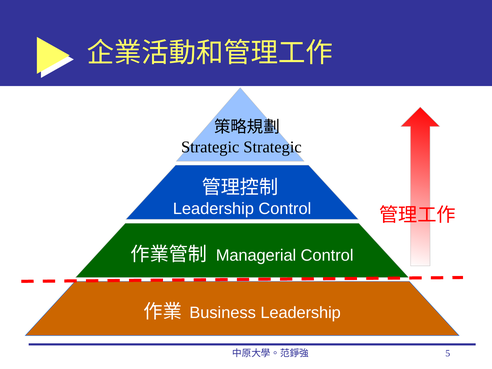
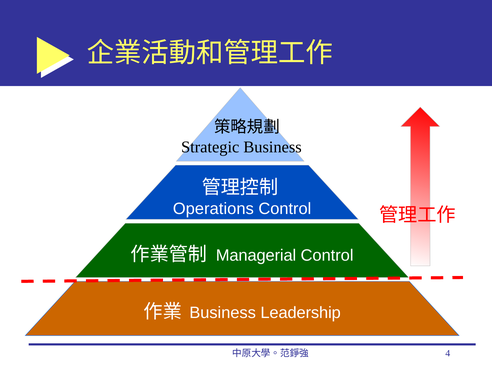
Strategic Strategic: Strategic -> Business
Leadership at (213, 209): Leadership -> Operations
5: 5 -> 4
